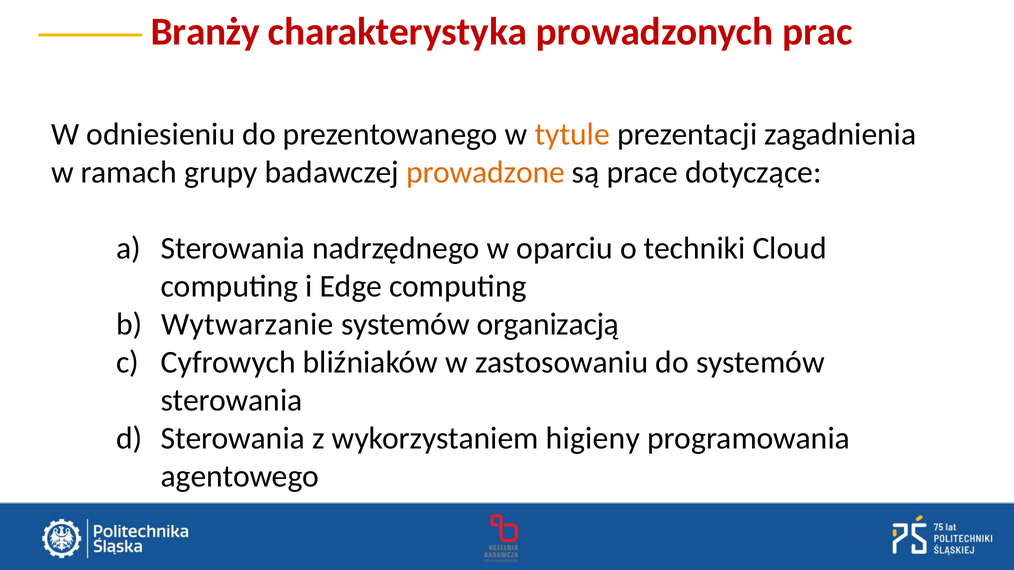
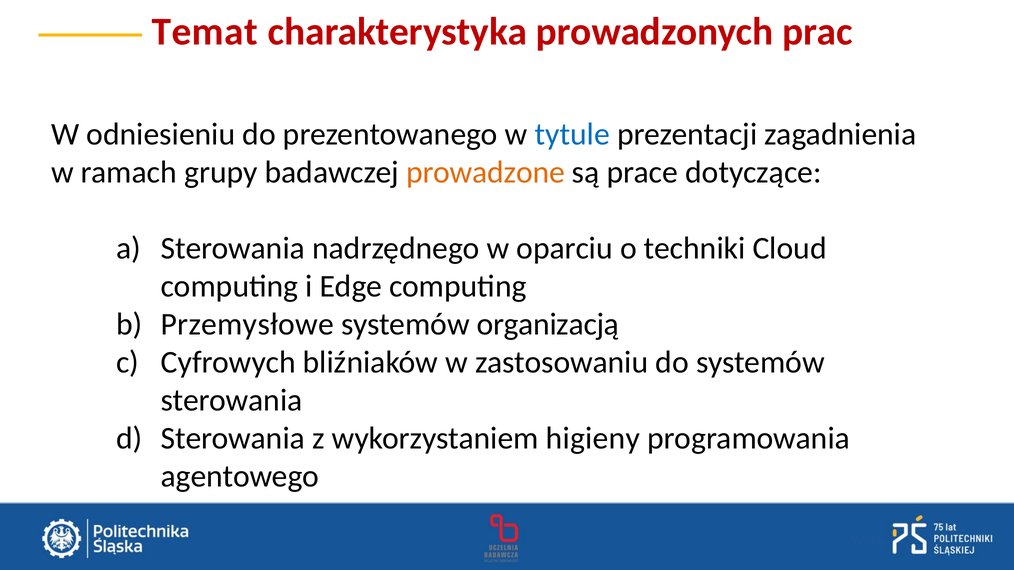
Branży: Branży -> Temat
tytule colour: orange -> blue
Wytwarzanie: Wytwarzanie -> Przemysłowe
